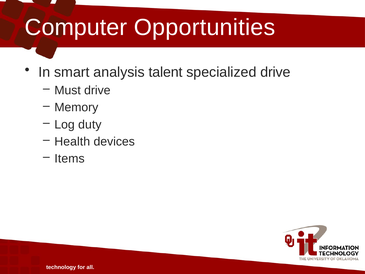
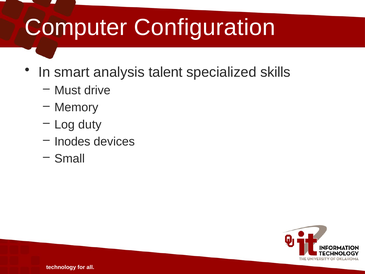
Opportunities: Opportunities -> Configuration
specialized drive: drive -> skills
Health: Health -> Inodes
Items: Items -> Small
